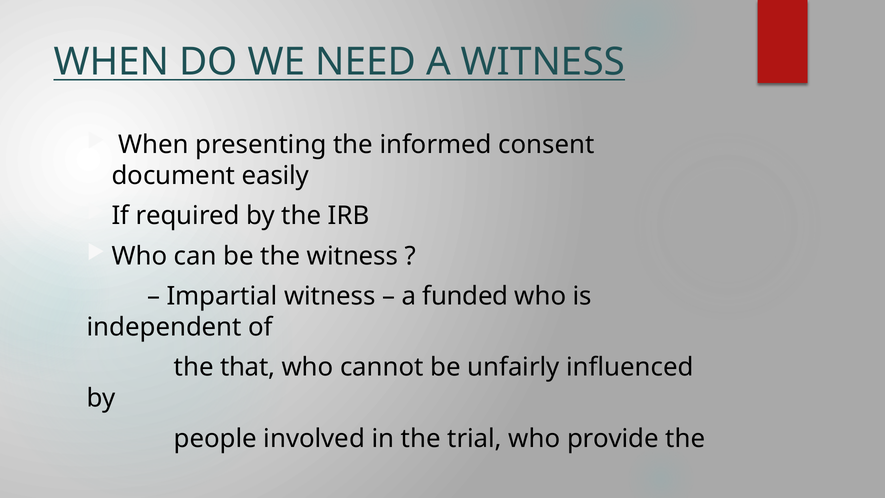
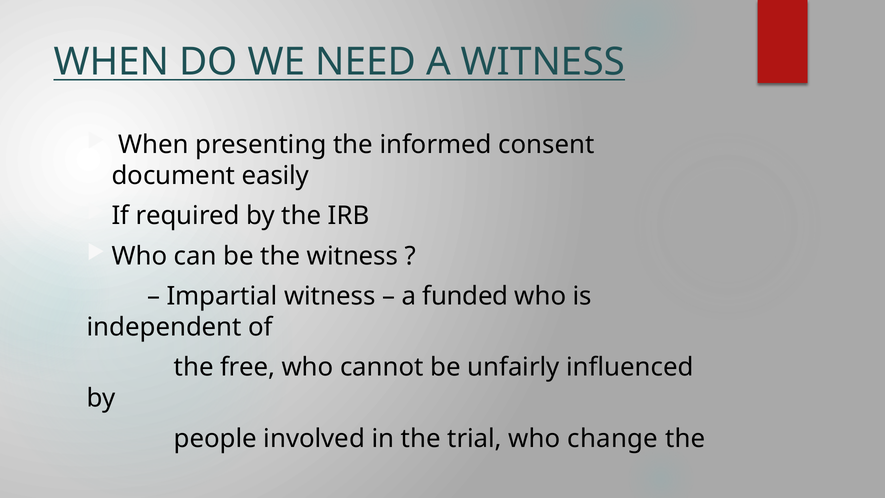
that: that -> free
provide: provide -> change
